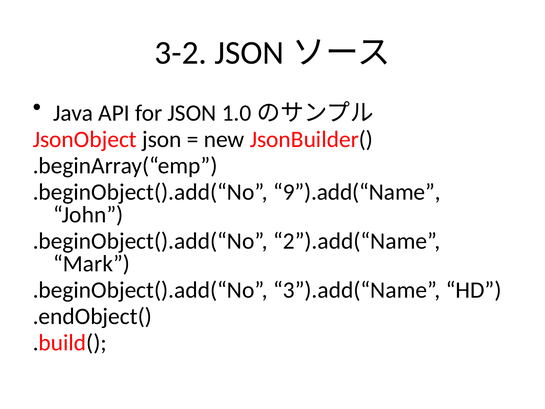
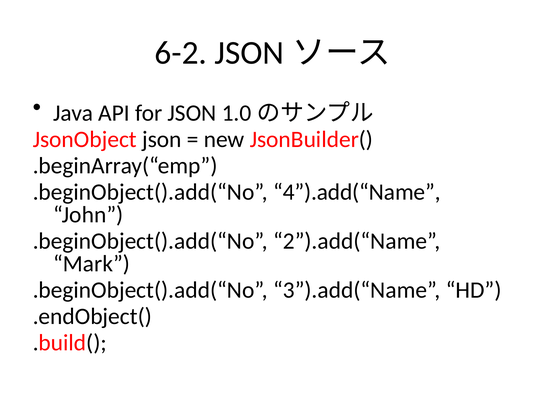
3-2: 3-2 -> 6-2
9”).add(“Name: 9”).add(“Name -> 4”).add(“Name
